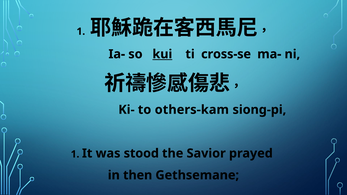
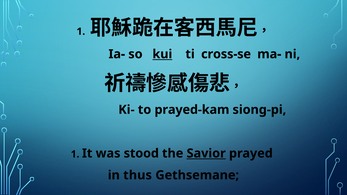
others-kam: others-kam -> prayed-kam
Savior underline: none -> present
then: then -> thus
